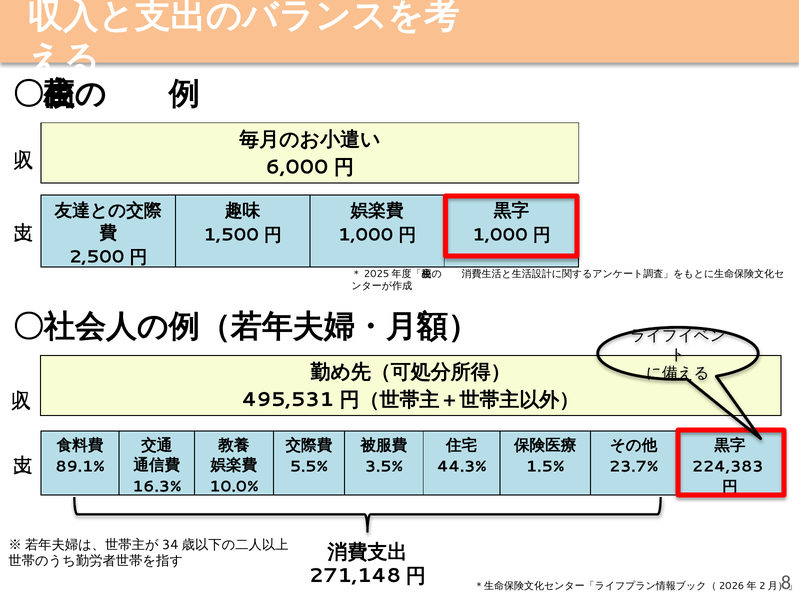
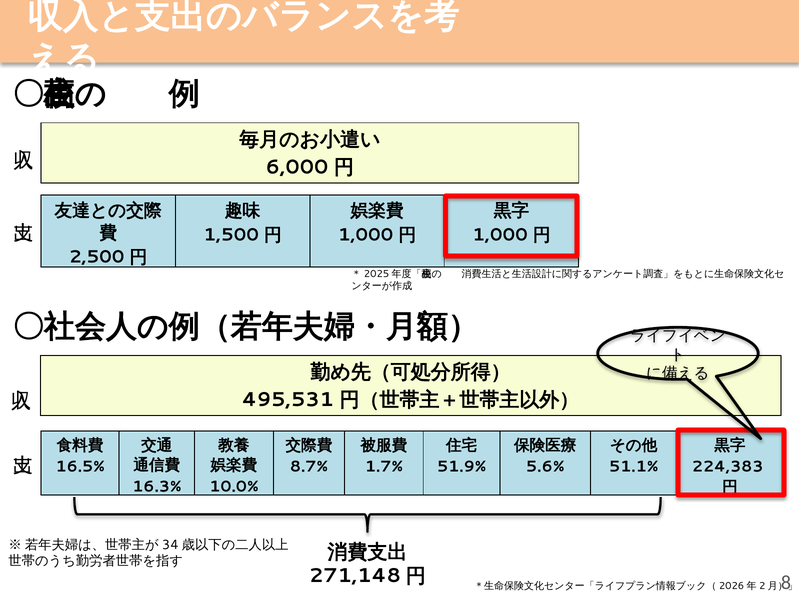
89.1%: 89.1% -> 16.5%
5.5%: 5.5% -> 8.7%
3.5%: 3.5% -> 1.7%
44.3%: 44.3% -> 51.9%
1.5%: 1.5% -> 5.6%
23.7%: 23.7% -> 51.1%
